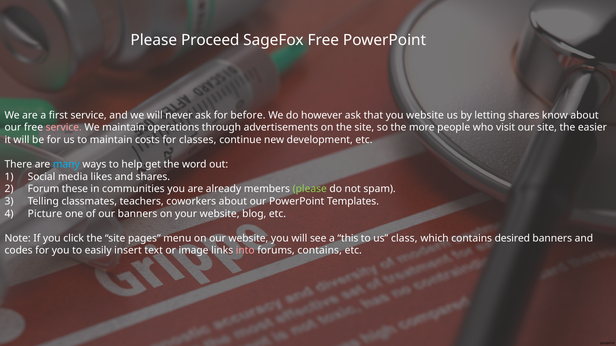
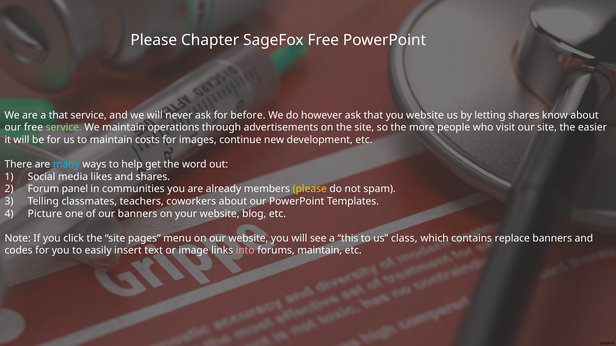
Proceed: Proceed -> Chapter
a first: first -> that
service at (64, 128) colour: pink -> light green
classes: classes -> images
these: these -> panel
please at (310, 189) colour: light green -> yellow
desired: desired -> replace
forums contains: contains -> maintain
